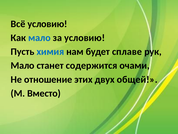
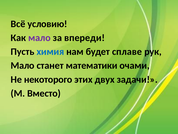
мало at (39, 38) colour: blue -> purple
за условию: условию -> впереди
содержится: содержится -> математики
отношение: отношение -> некоторого
общей: общей -> задачи
